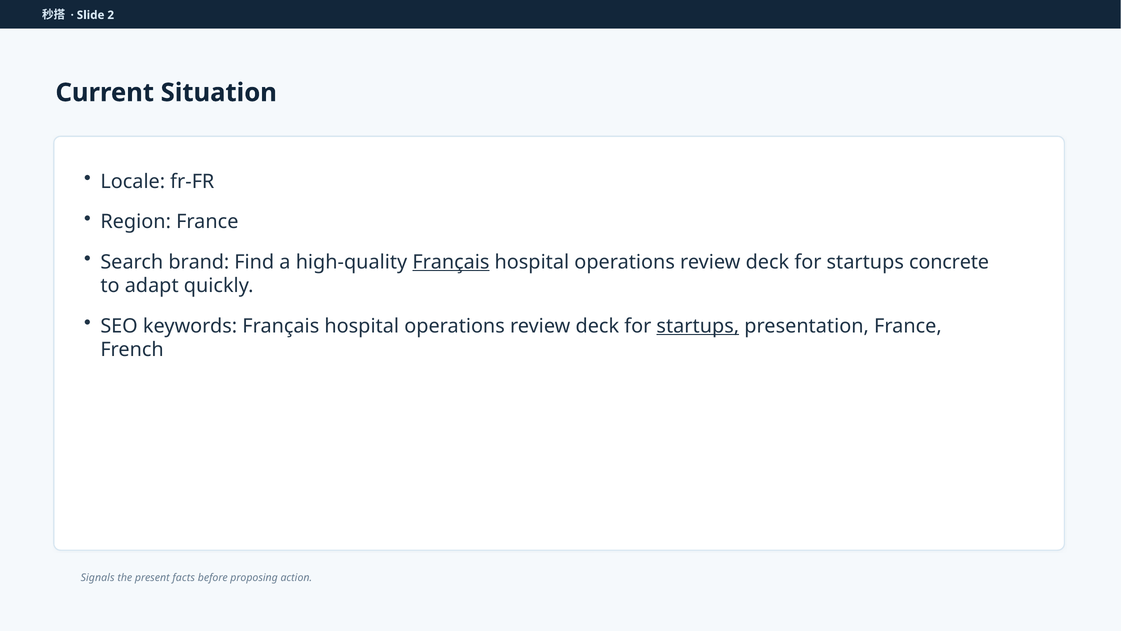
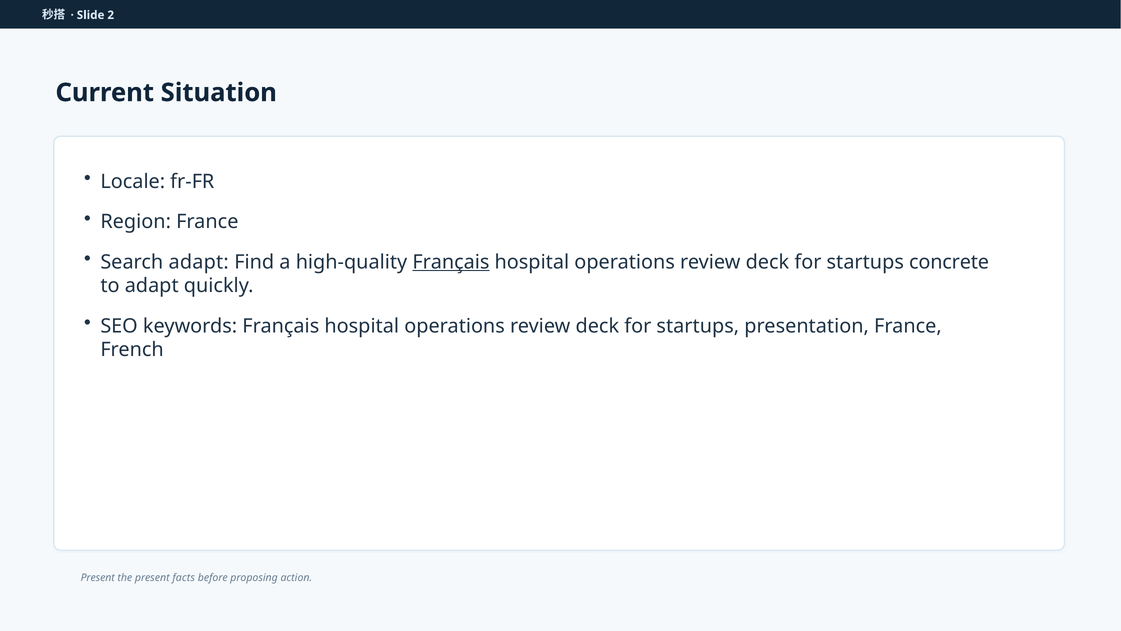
Search brand: brand -> adapt
startups at (698, 326) underline: present -> none
Signals at (98, 577): Signals -> Present
